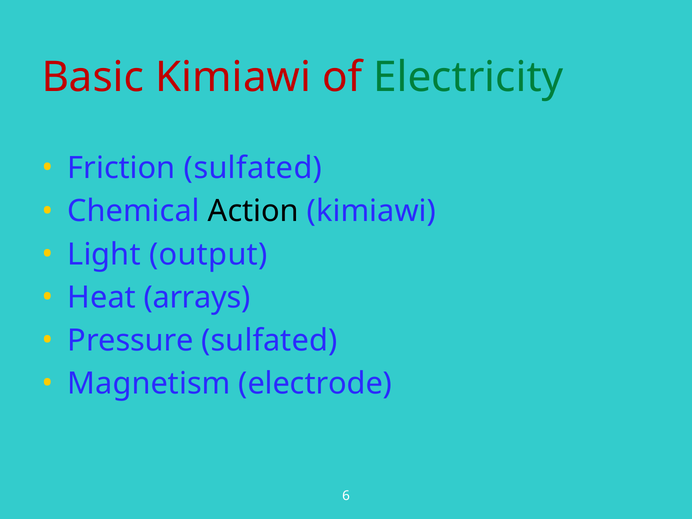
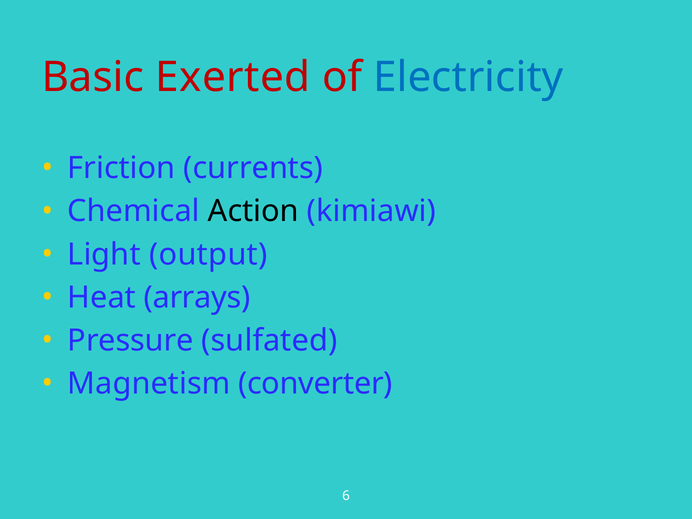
Basic Kimiawi: Kimiawi -> Exerted
Electricity colour: green -> blue
Friction sulfated: sulfated -> currents
electrode: electrode -> converter
